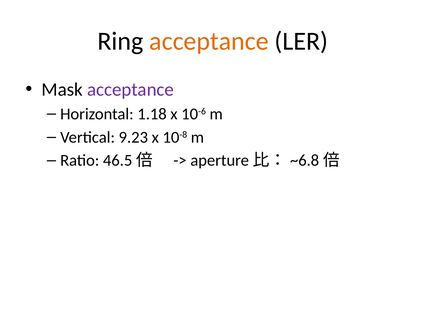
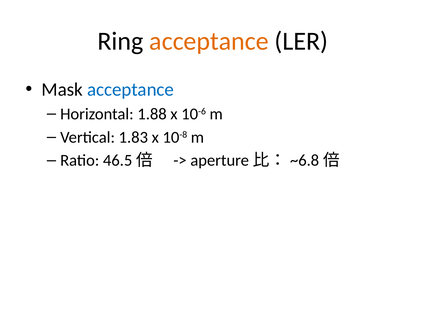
acceptance at (131, 89) colour: purple -> blue
1.18: 1.18 -> 1.88
9.23: 9.23 -> 1.83
